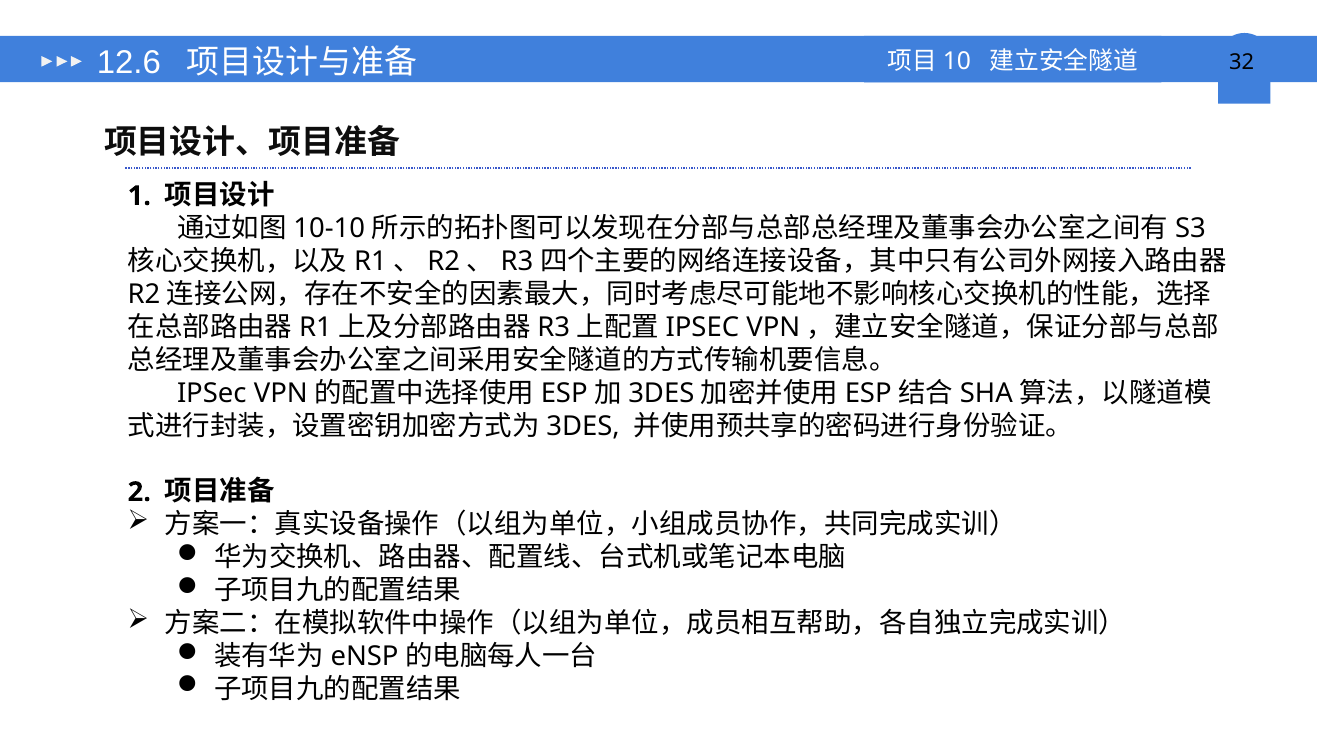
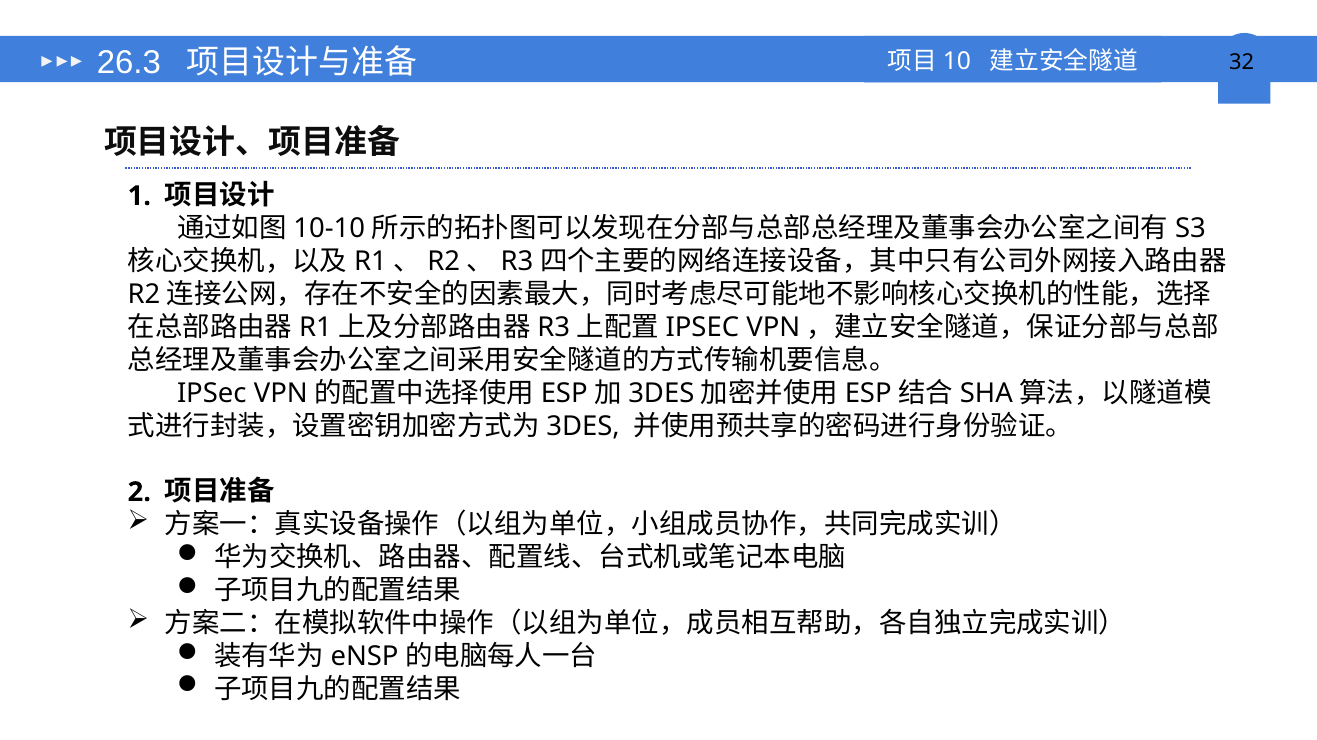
12.6: 12.6 -> 26.3
